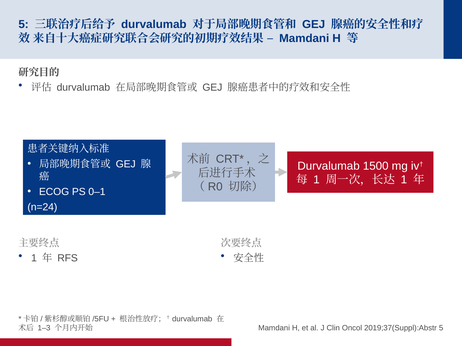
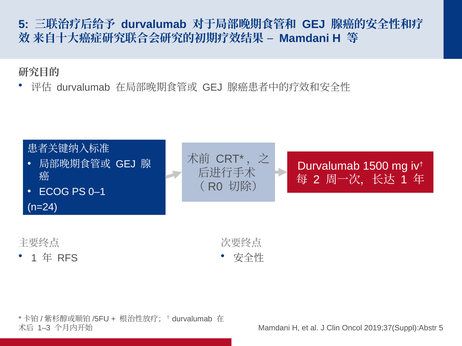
1 at (316, 180): 1 -> 2
